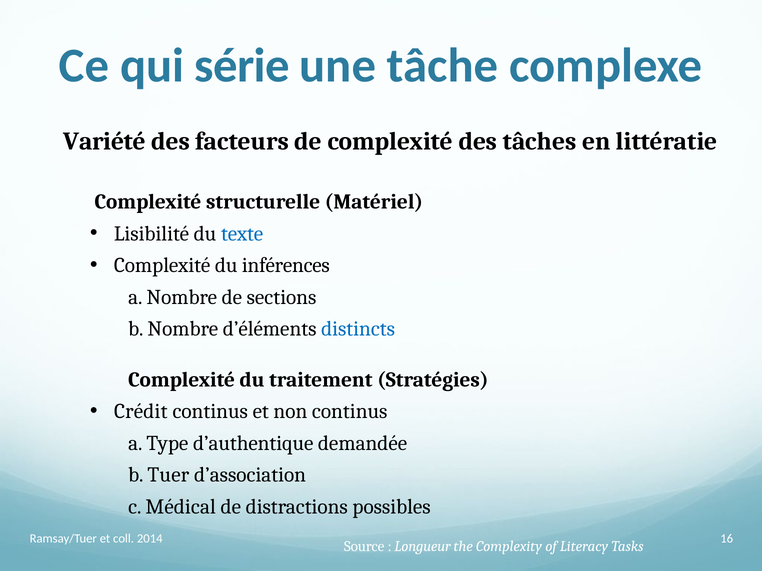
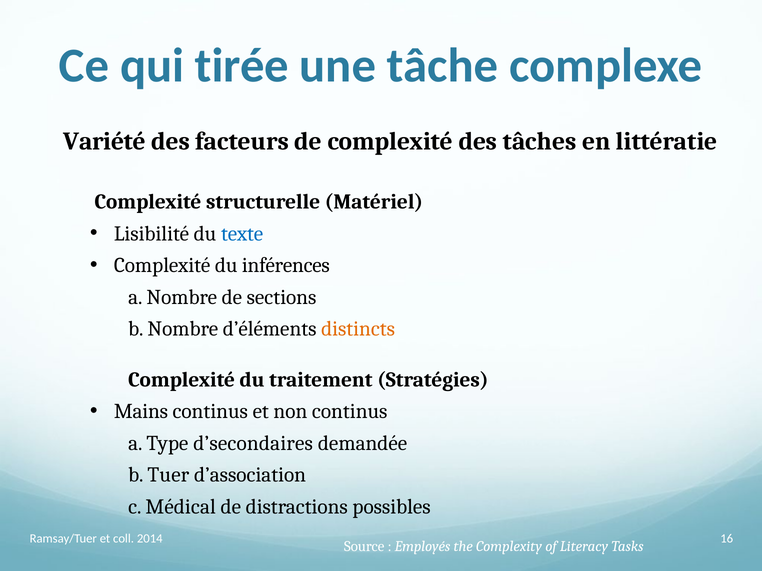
série: série -> tirée
distincts colour: blue -> orange
Crédit: Crédit -> Mains
d’authentique: d’authentique -> d’secondaires
Longueur: Longueur -> Employés
